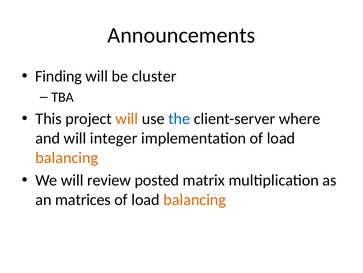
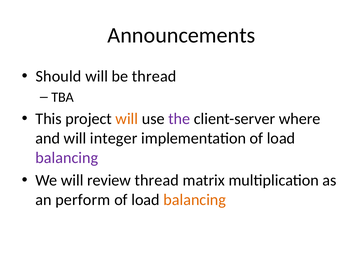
Finding: Finding -> Should
be cluster: cluster -> thread
the colour: blue -> purple
balancing at (67, 157) colour: orange -> purple
review posted: posted -> thread
matrices: matrices -> perform
